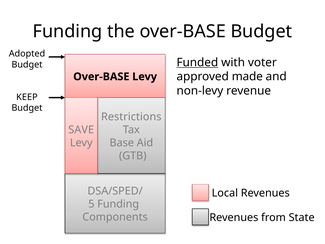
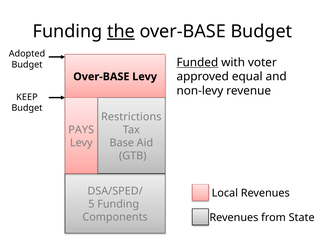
the underline: none -> present
made: made -> equal
SAVE: SAVE -> PAYS
